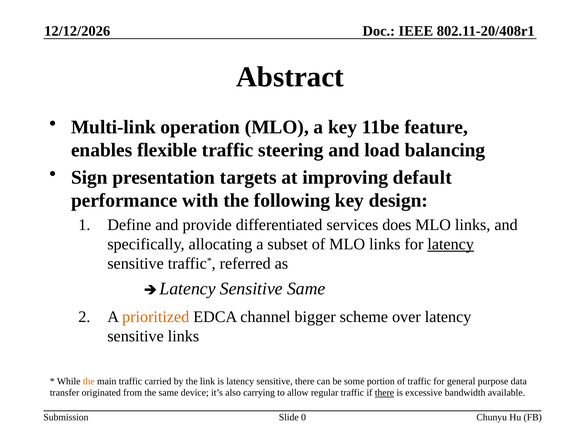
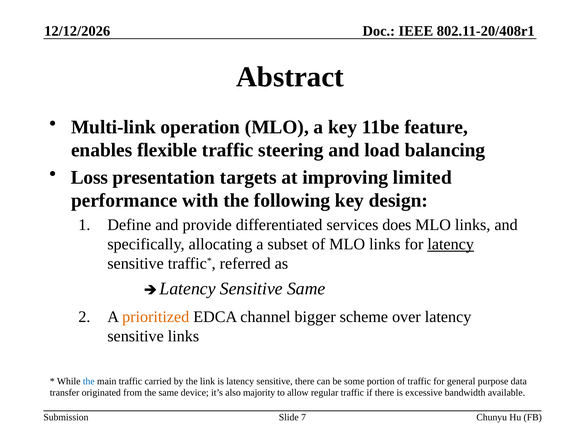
Sign: Sign -> Loss
default: default -> limited
the at (89, 381) colour: orange -> blue
carrying: carrying -> majority
there at (384, 393) underline: present -> none
0: 0 -> 7
